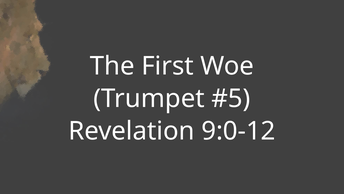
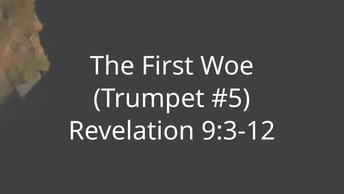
9:0-12: 9:0-12 -> 9:3-12
